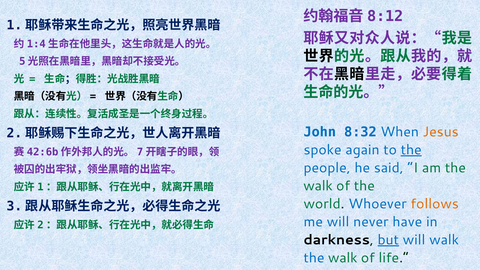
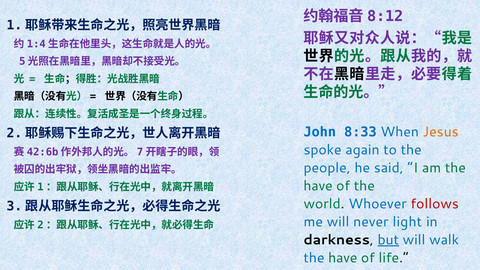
8:32: 8:32 -> 8:33
the at (411, 150) underline: present -> none
walk at (318, 186): walk -> have
follows colour: orange -> red
have: have -> light
walk at (343, 258): walk -> have
